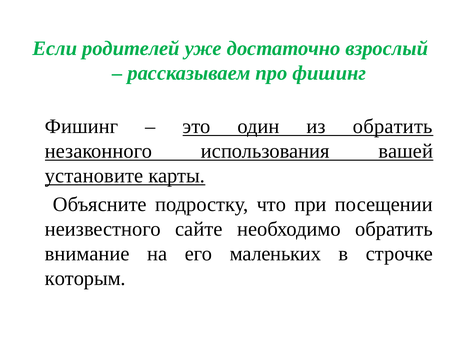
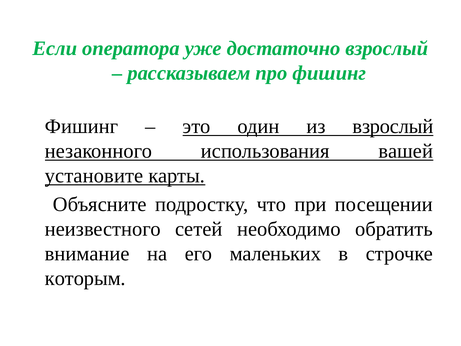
родителей: родителей -> оператора
из обратить: обратить -> взрослый
сайте: сайте -> сетей
